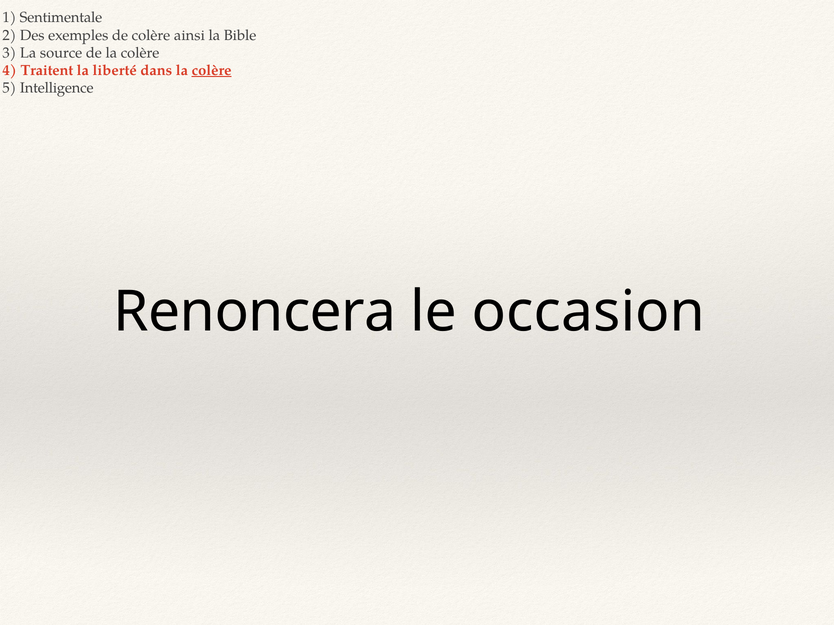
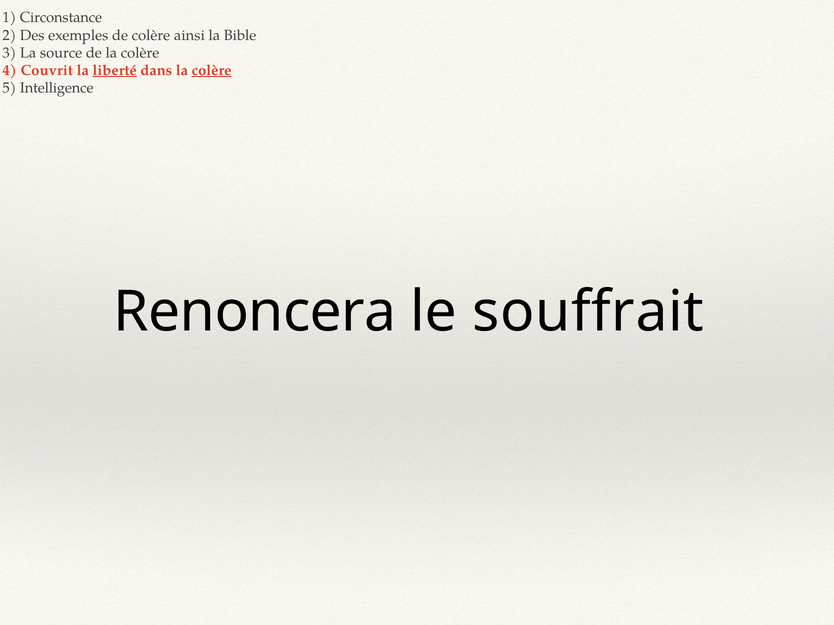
Sentimentale: Sentimentale -> Circonstance
Traitent: Traitent -> Couvrit
liberté underline: none -> present
occasion: occasion -> souffrait
